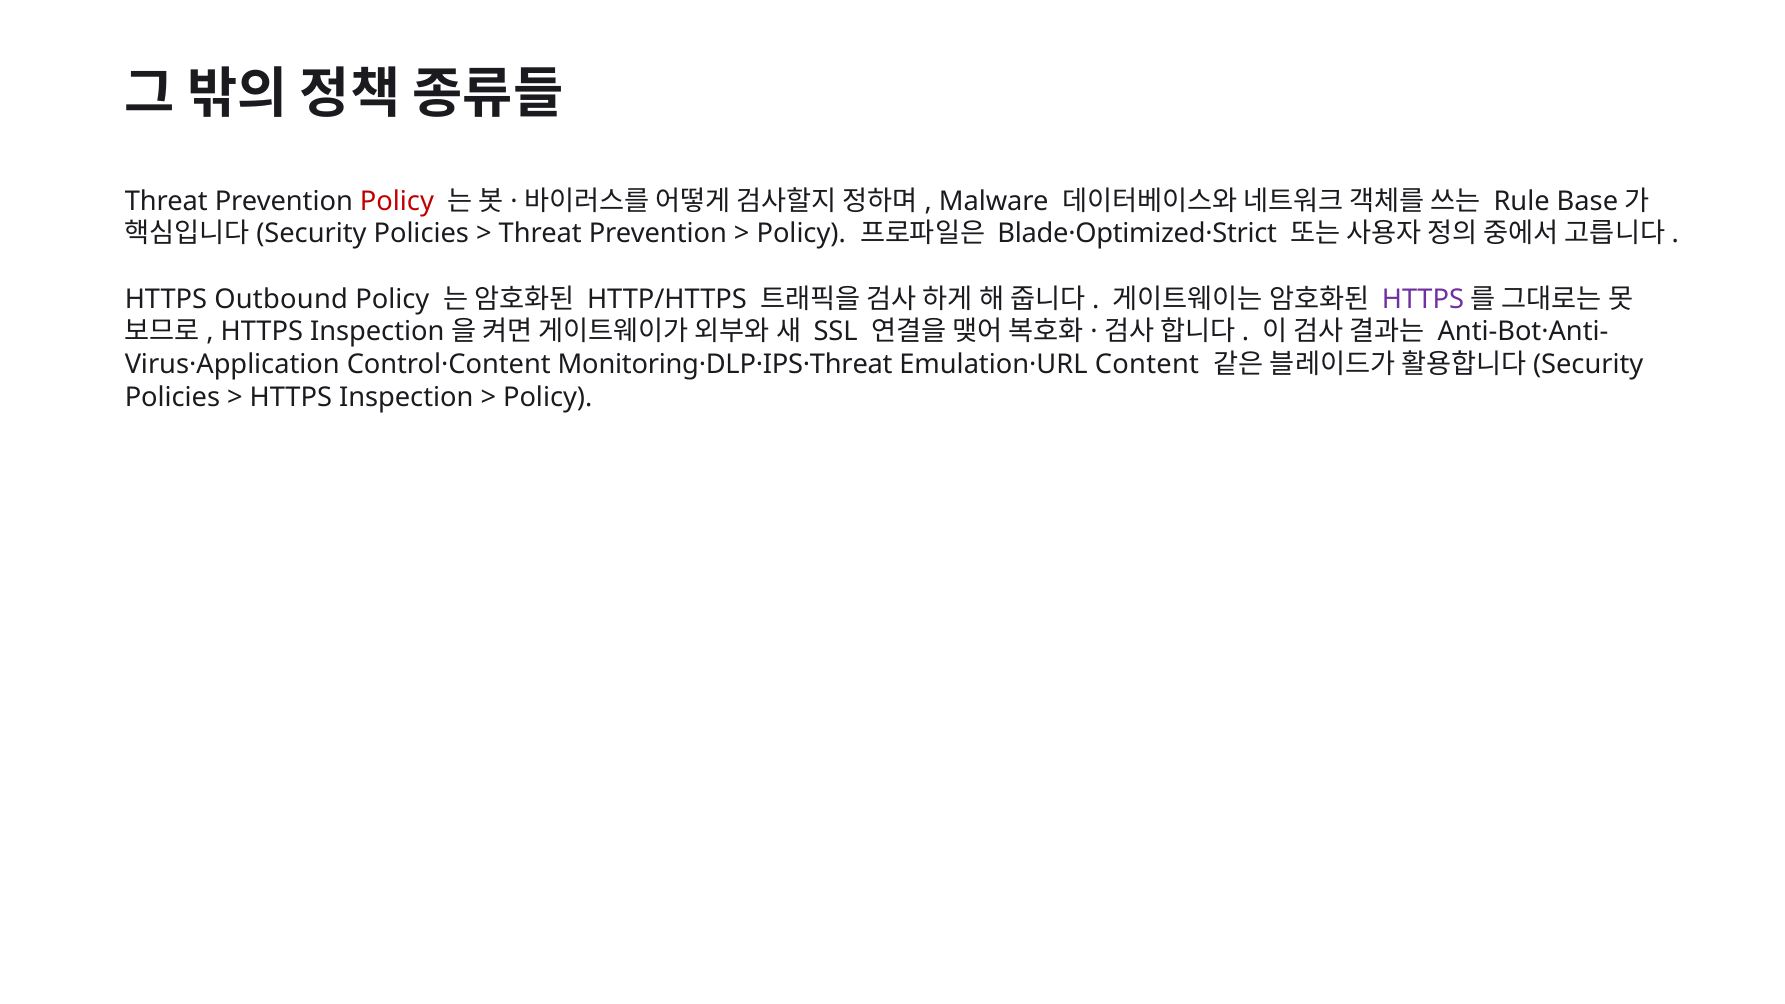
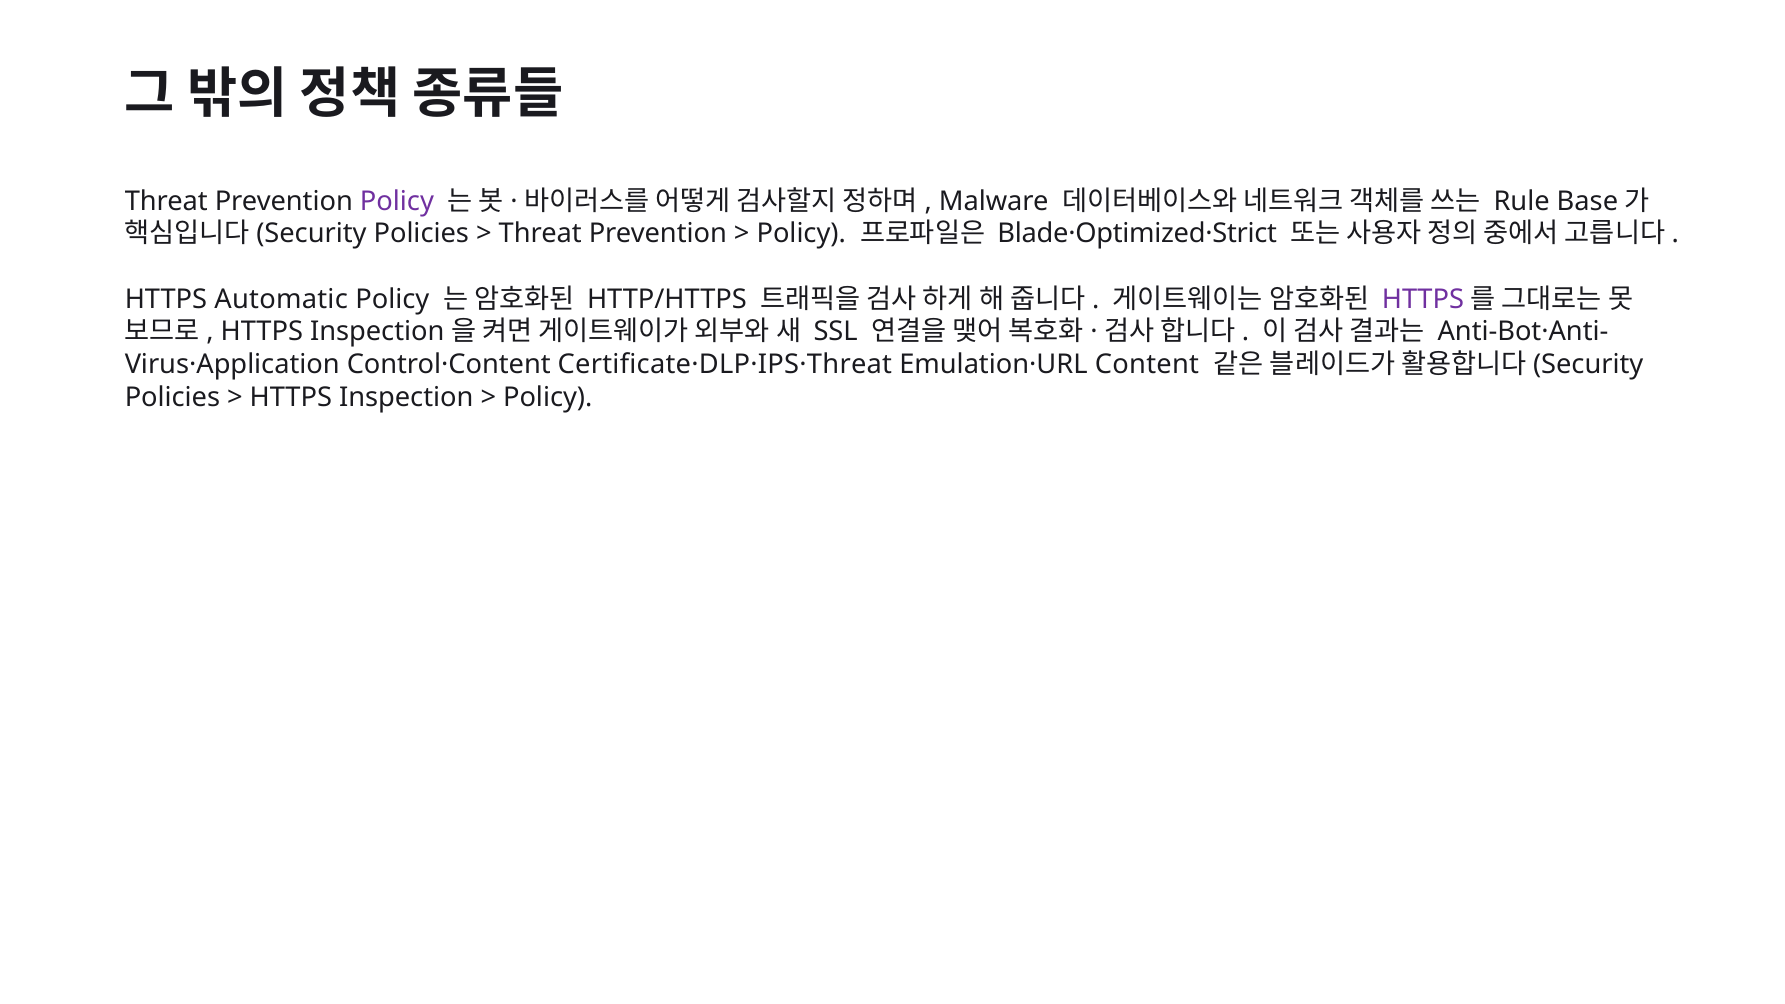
Policy at (397, 201) colour: red -> purple
Outbound: Outbound -> Automatic
Monitoring·DLP·IPS·Threat: Monitoring·DLP·IPS·Threat -> Certificate·DLP·IPS·Threat
